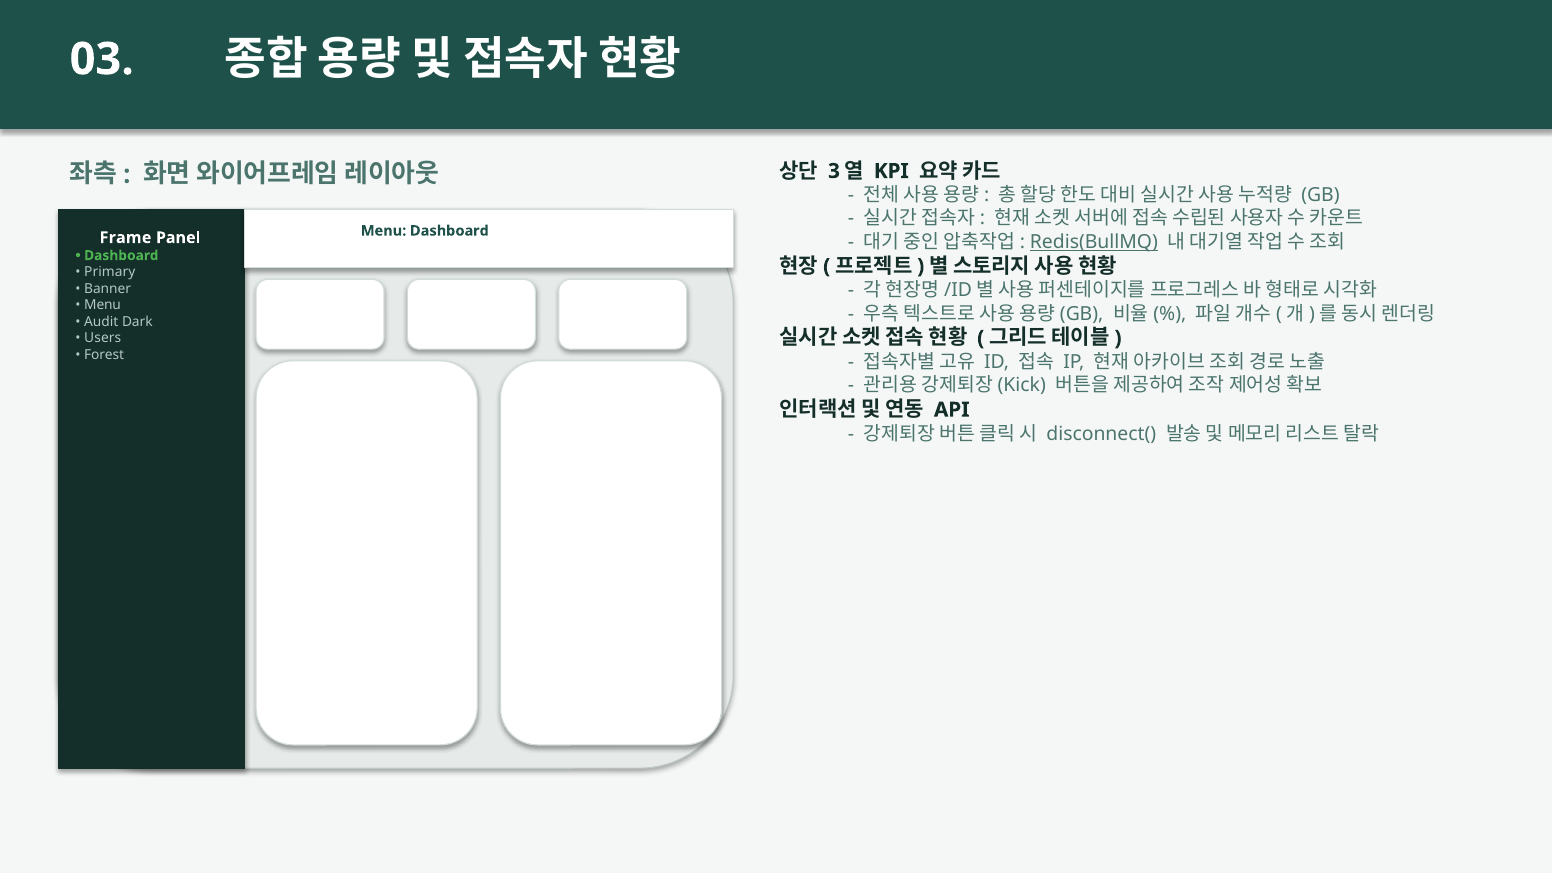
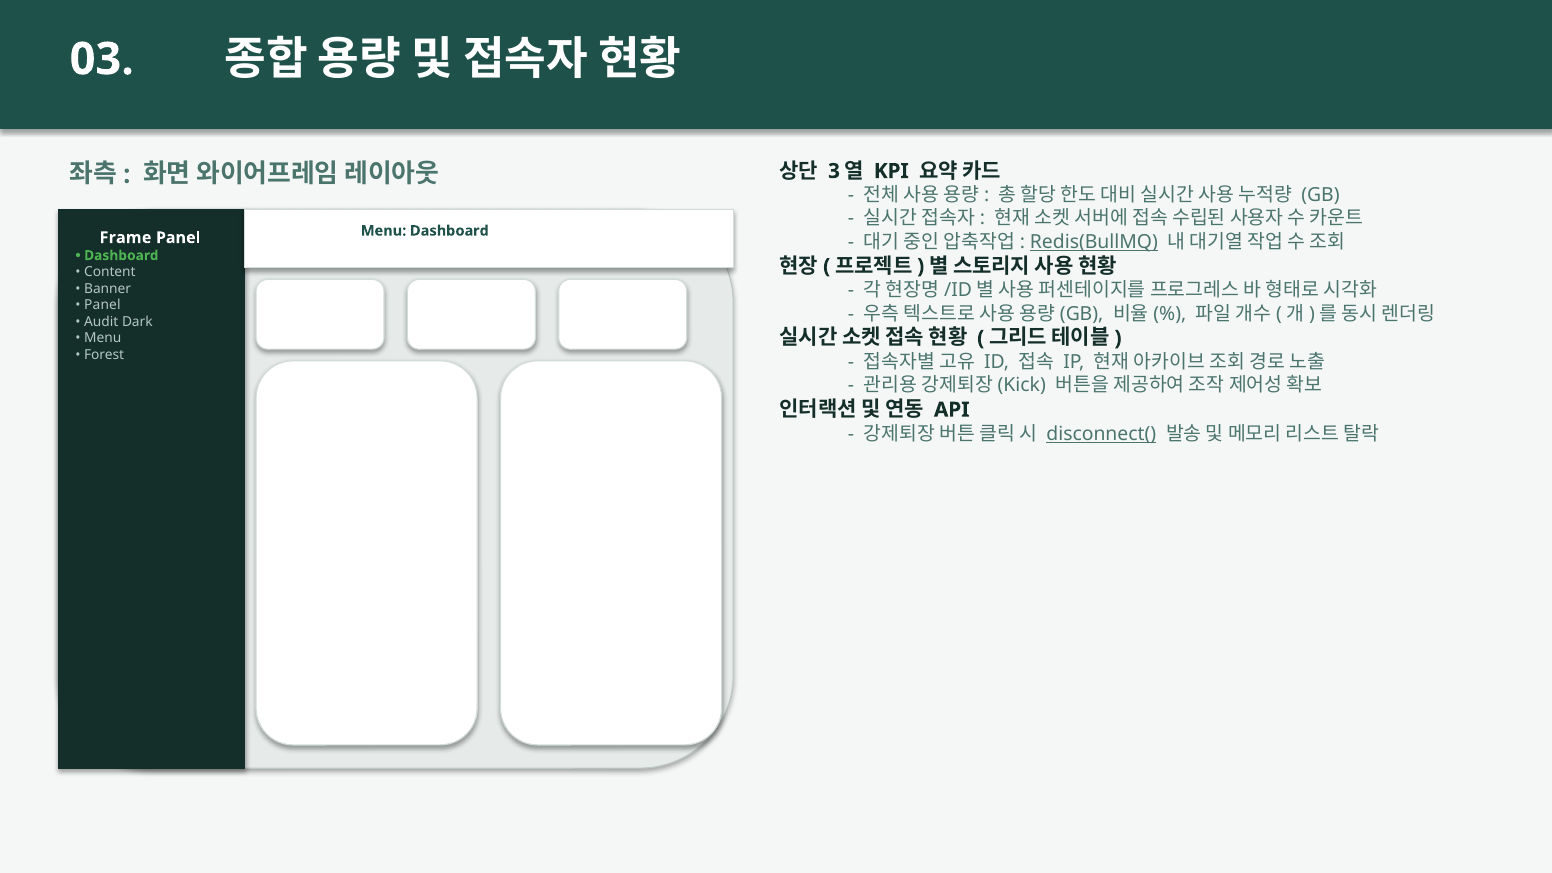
Primary: Primary -> Content
Menu at (103, 305): Menu -> Panel
Users at (103, 338): Users -> Menu
disconnect( underline: none -> present
